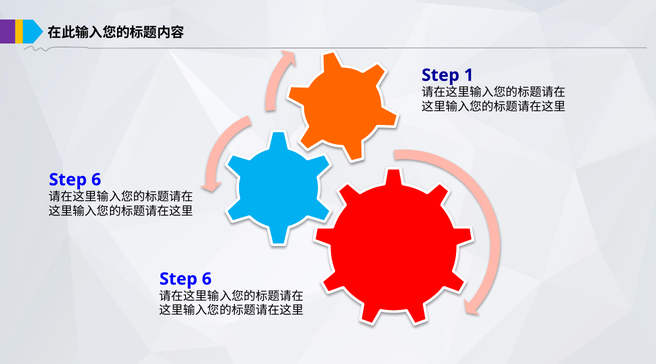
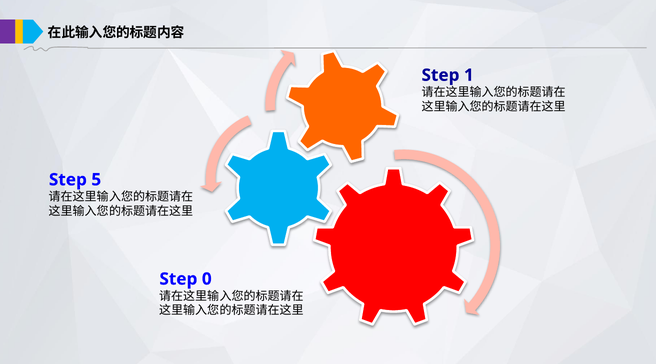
6 at (96, 180): 6 -> 5
6 at (207, 279): 6 -> 0
